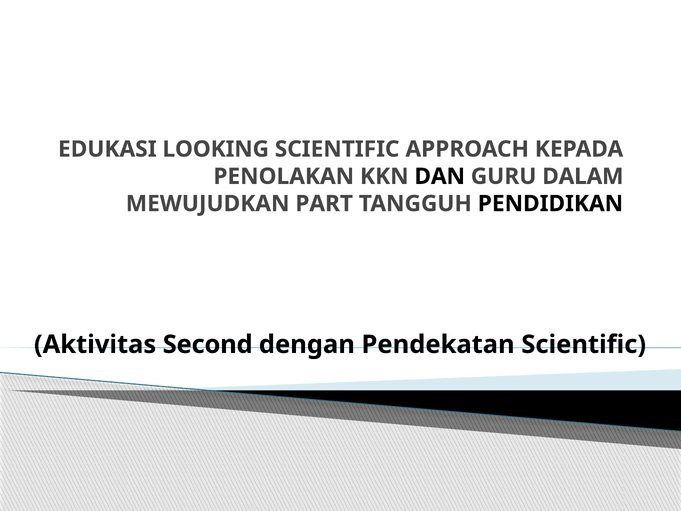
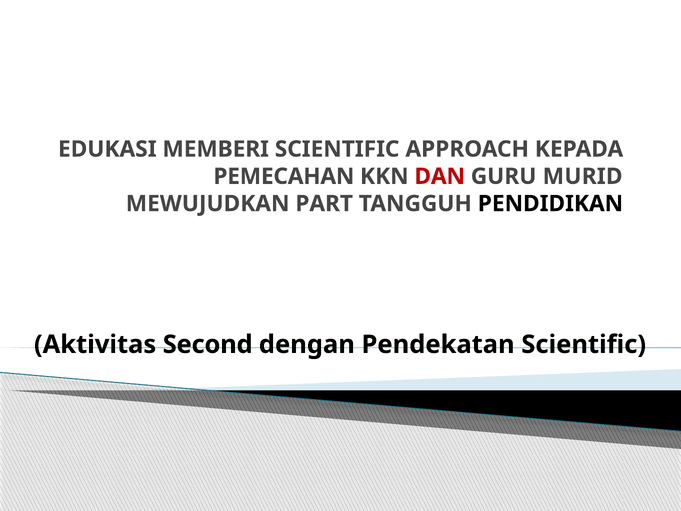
LOOKING: LOOKING -> MEMBERI
PENOLAKAN: PENOLAKAN -> PEMECAHAN
DAN colour: black -> red
DALAM: DALAM -> MURID
